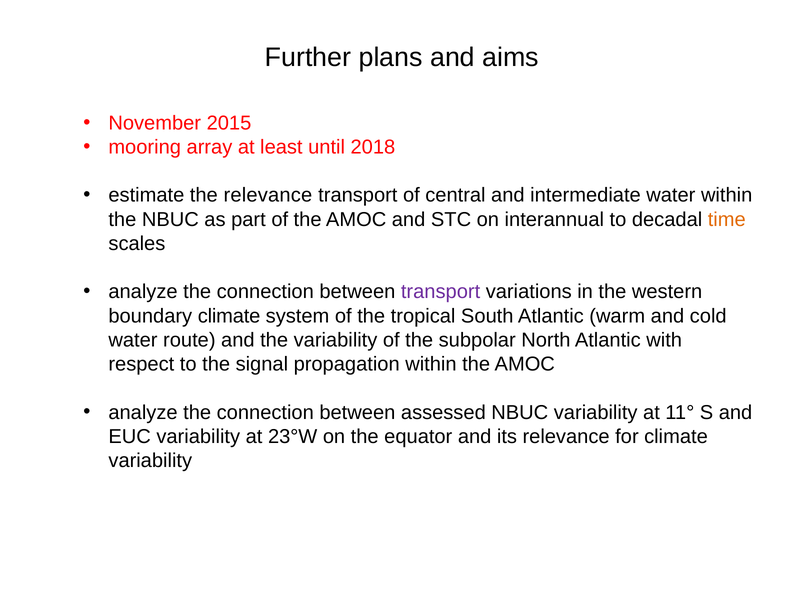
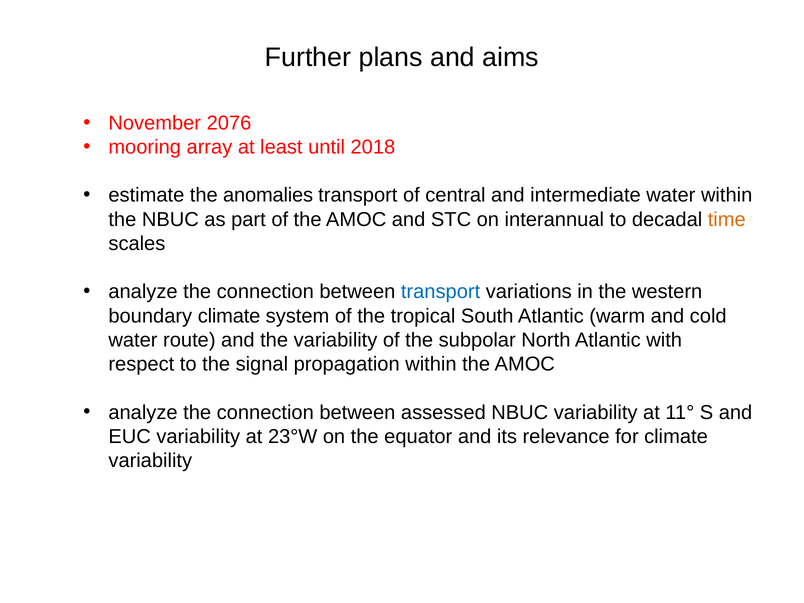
2015: 2015 -> 2076
the relevance: relevance -> anomalies
transport at (441, 292) colour: purple -> blue
